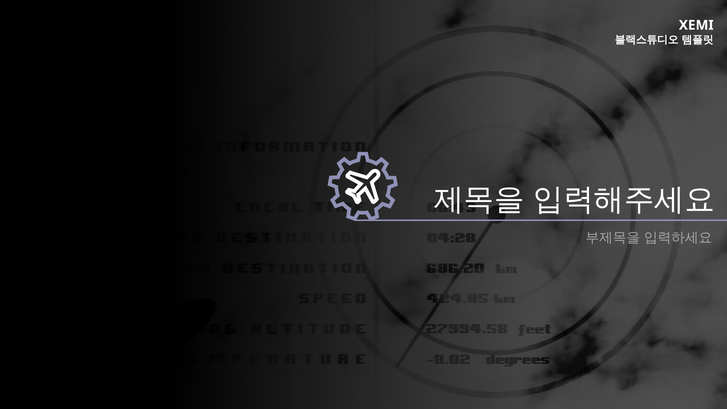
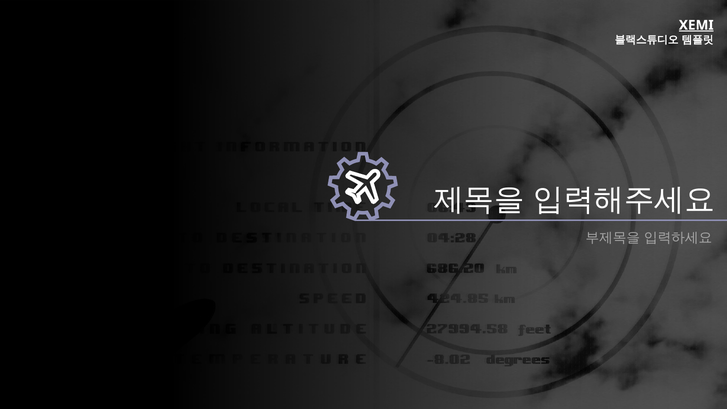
XEMI underline: none -> present
